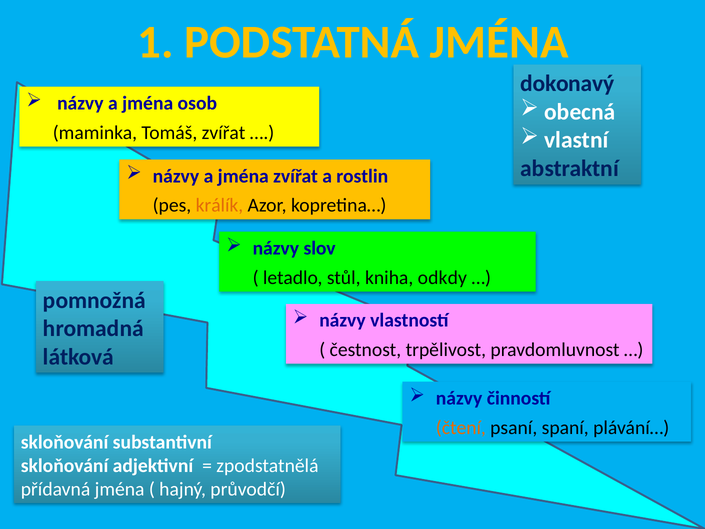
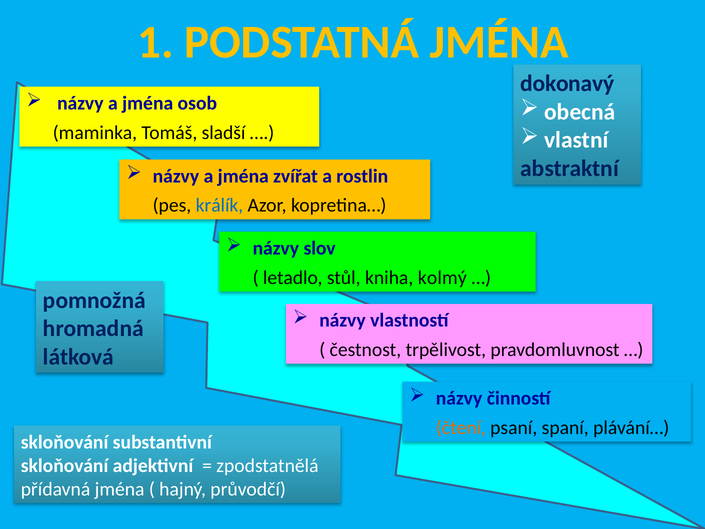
Tomáš zvířat: zvířat -> sladší
králík colour: orange -> blue
odkdy: odkdy -> kolmý
